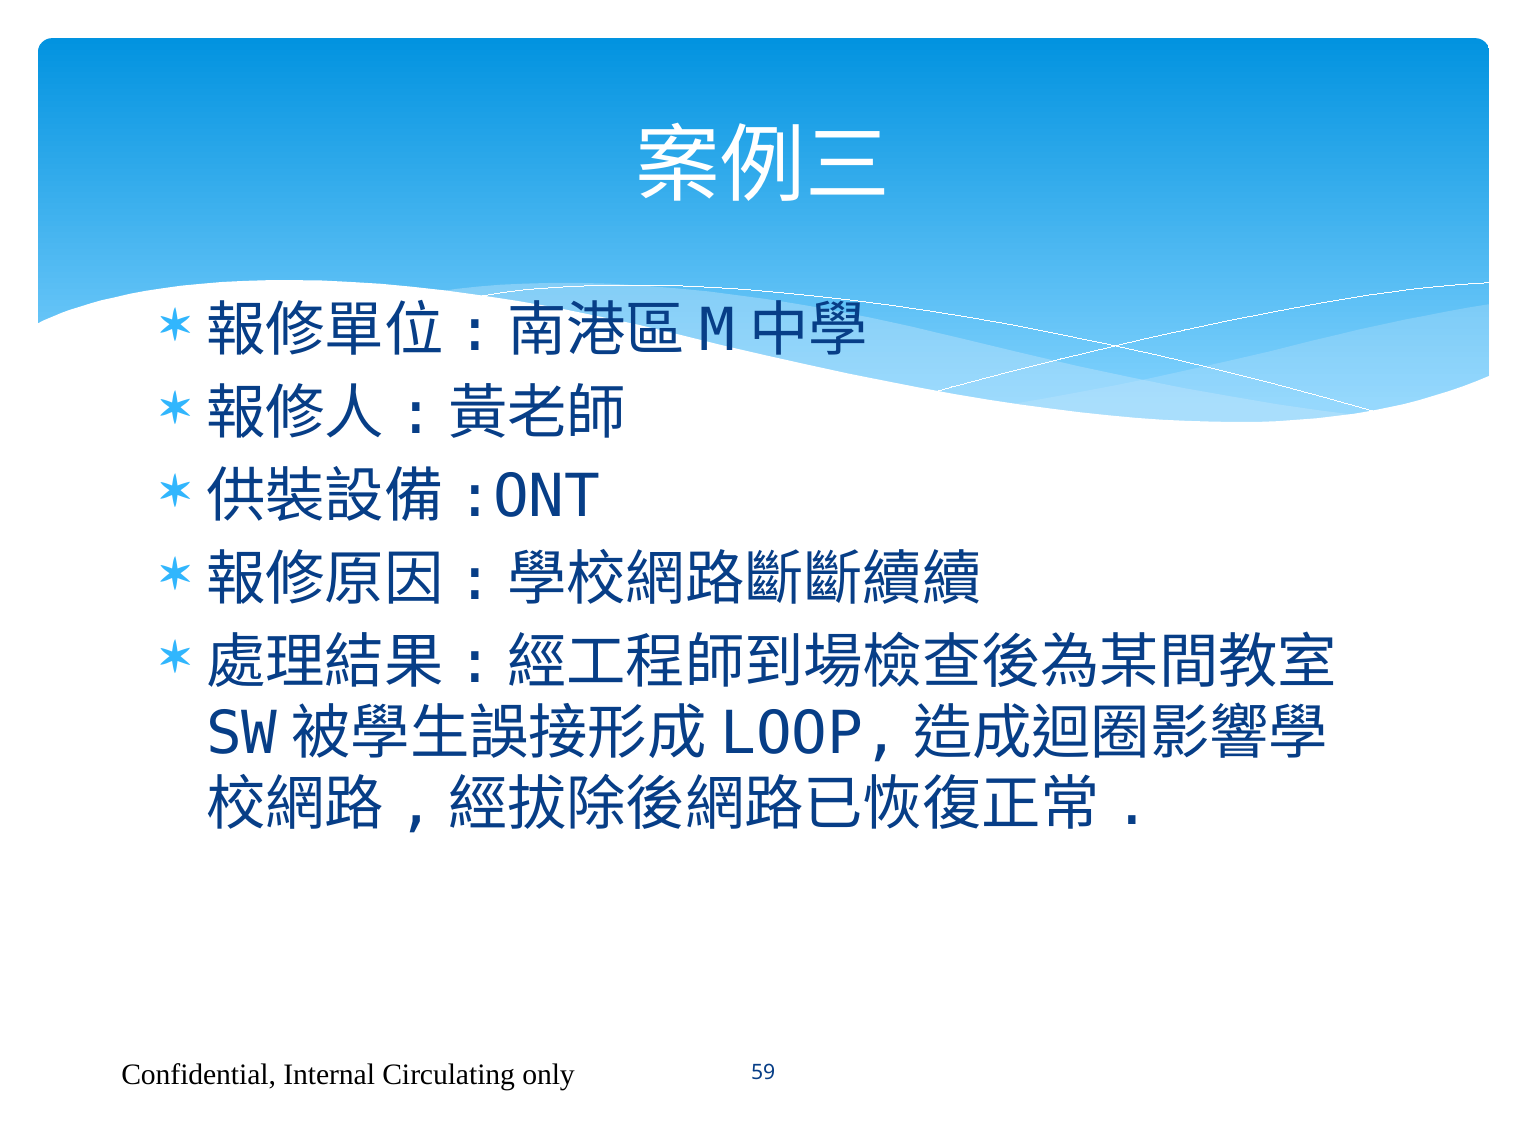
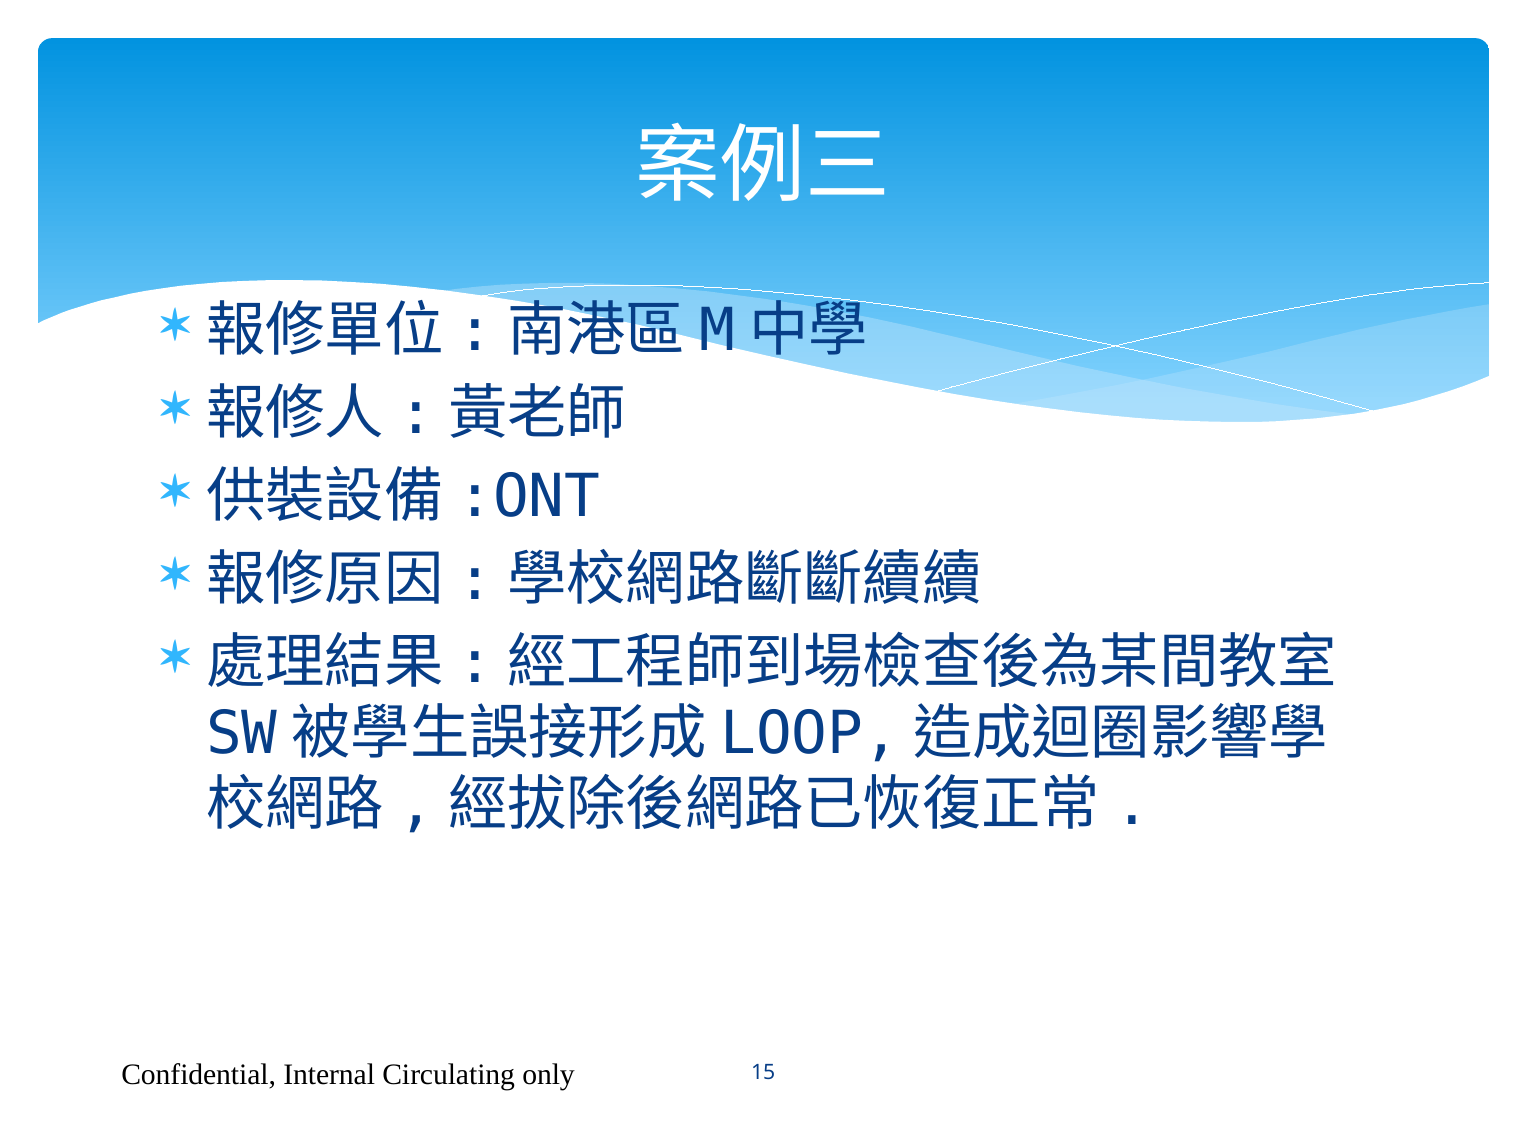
59: 59 -> 15
